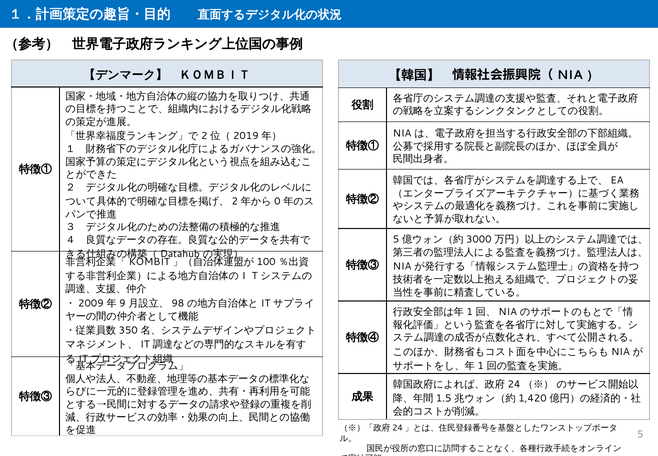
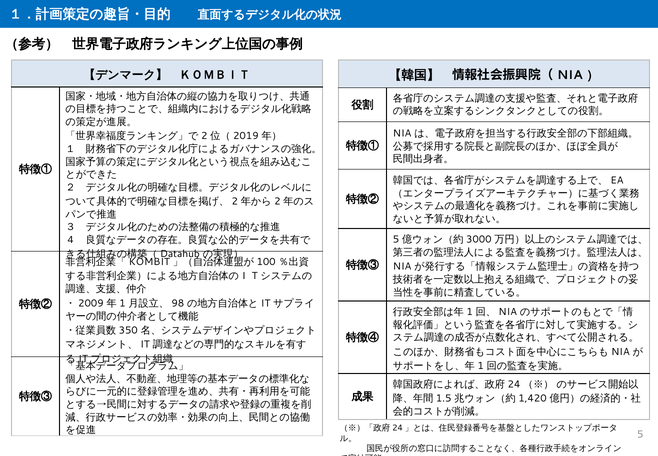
0 at (277, 201): 0 -> 2
9 at (122, 303): 9 -> 1
